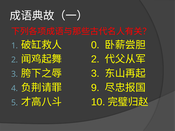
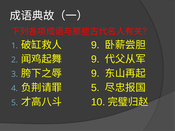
0 at (95, 45): 0 -> 9
2 at (95, 59): 2 -> 9
3 at (95, 74): 3 -> 9
9 at (95, 88): 9 -> 5
